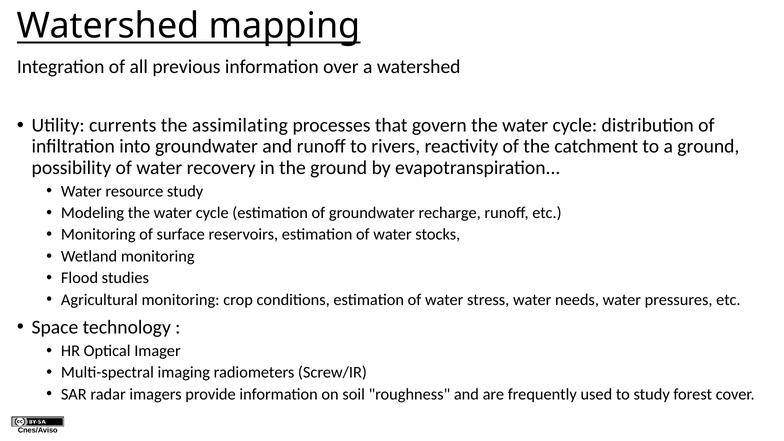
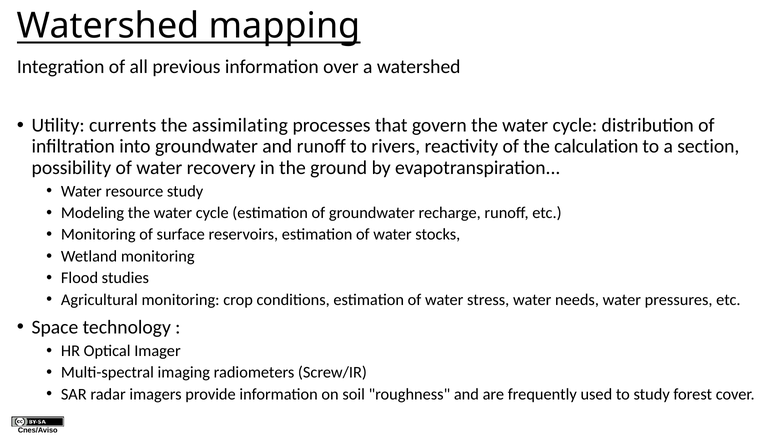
catchment: catchment -> calculation
a ground: ground -> section
